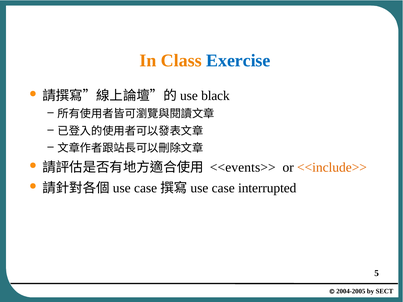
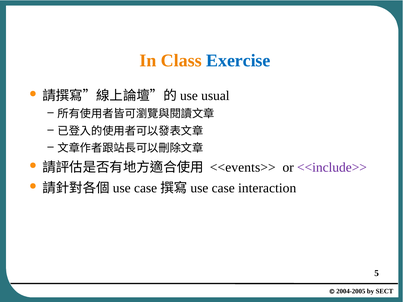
black: black -> usual
<<include>> colour: orange -> purple
interrupted: interrupted -> interaction
